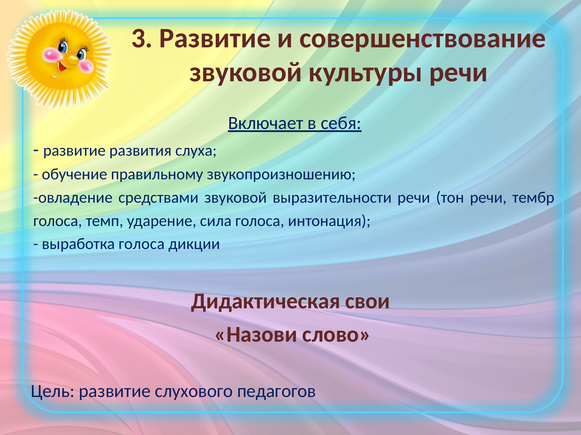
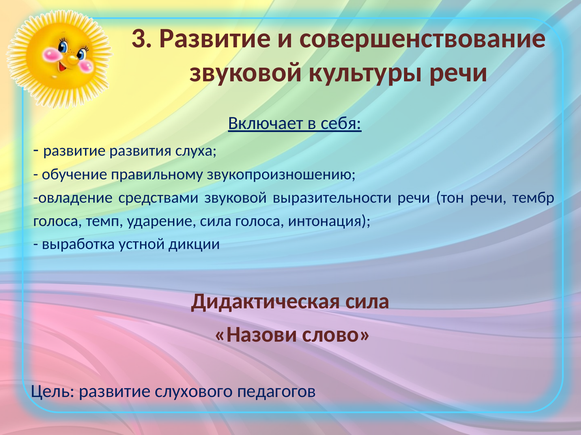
выработка голоса: голоса -> устной
Дидактическая свои: свои -> сила
